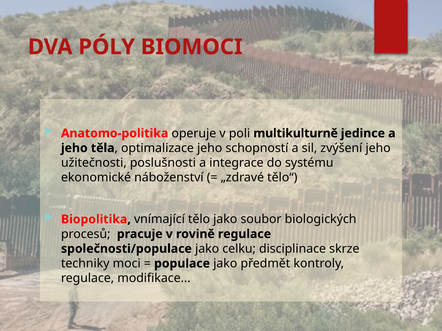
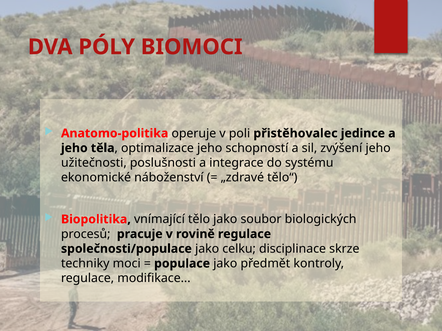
multikulturně: multikulturně -> přistěhovalec
